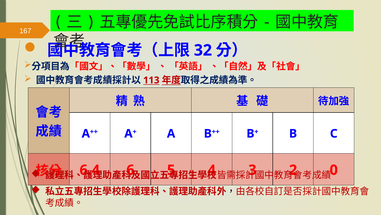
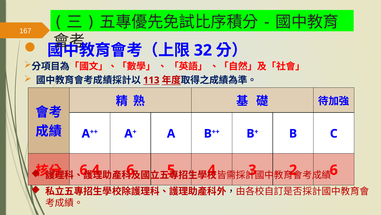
0 at (334, 170): 0 -> 6
